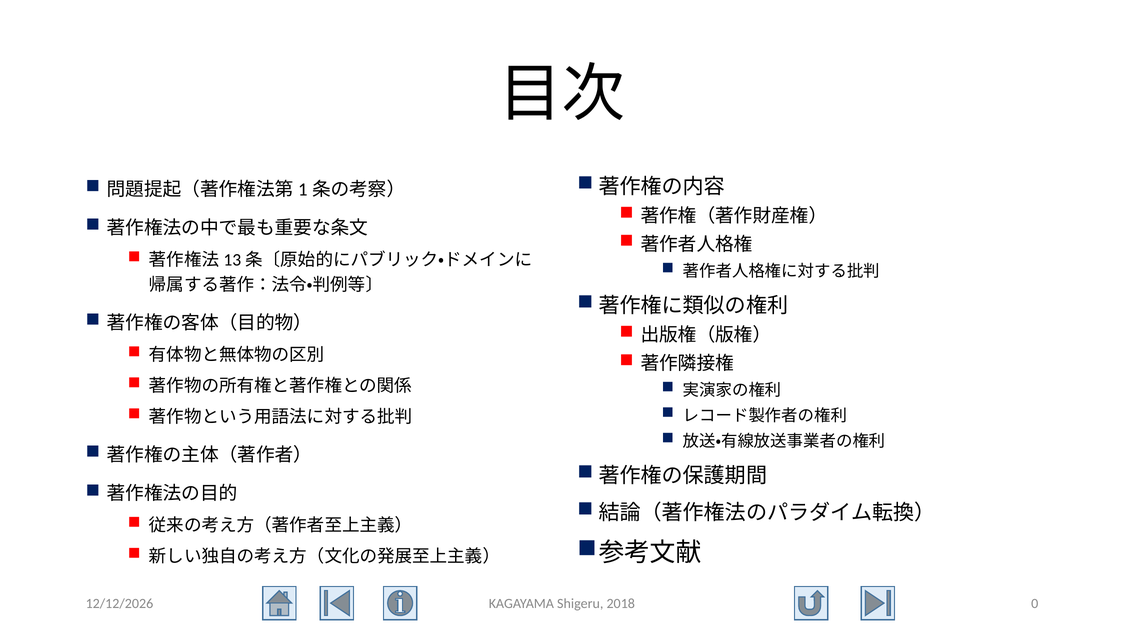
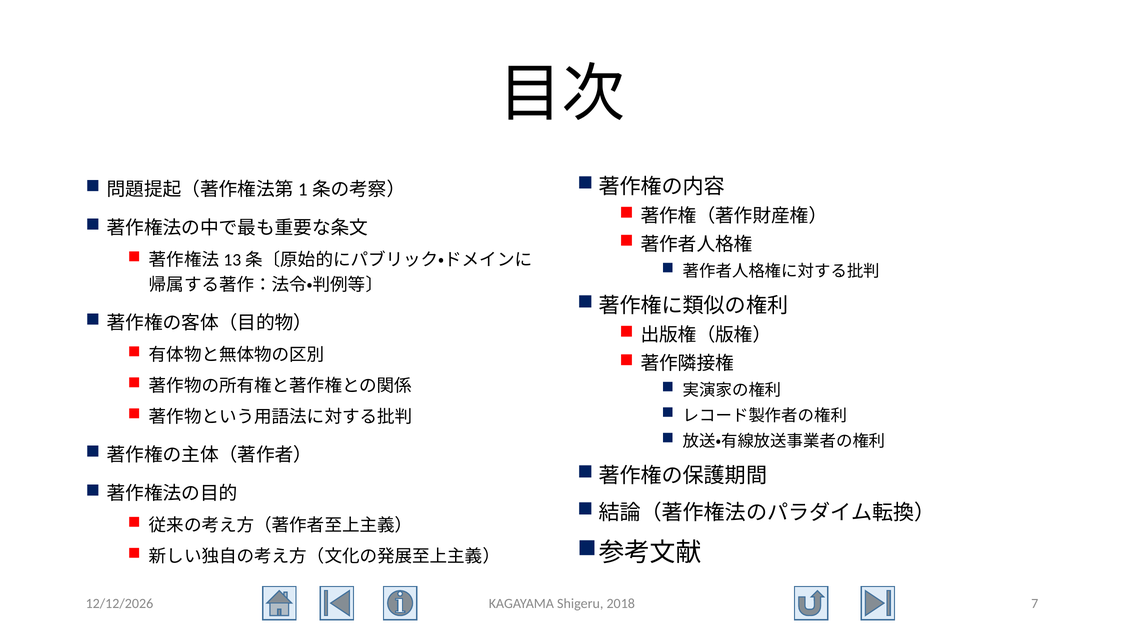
0: 0 -> 7
